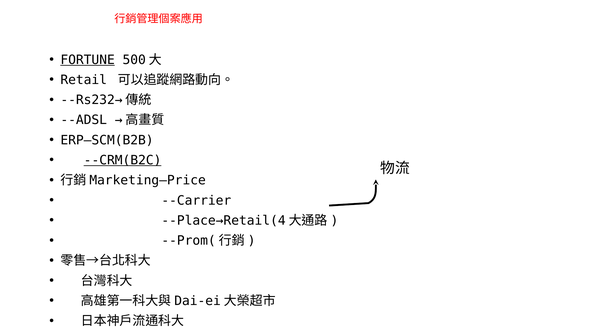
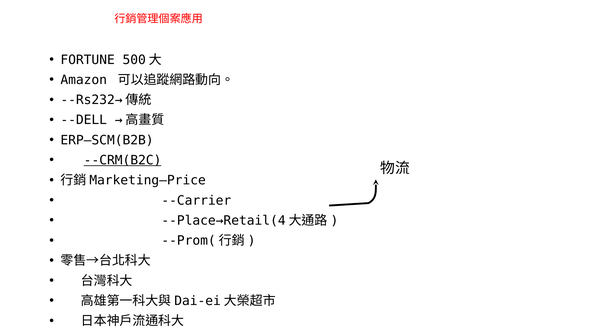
FORTUNE underline: present -> none
Retail: Retail -> Amazon
--ADSL: --ADSL -> --DELL
